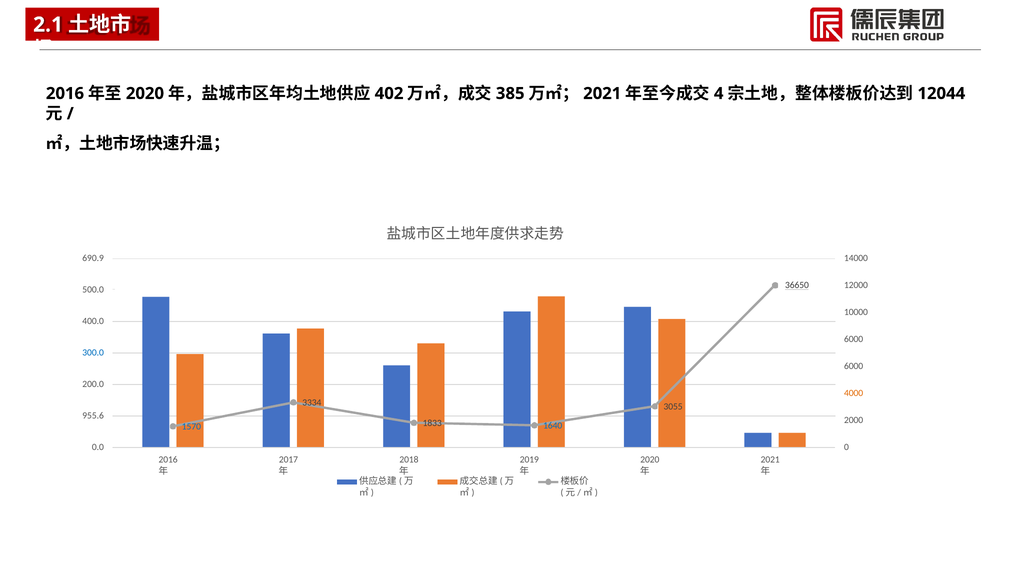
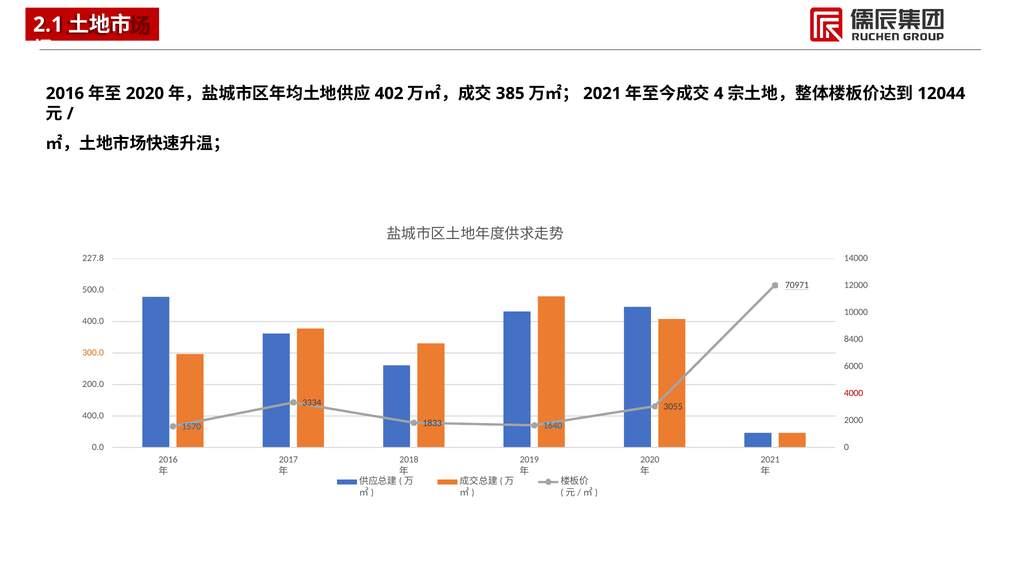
690.9: 690.9 -> 227.8
36650: 36650 -> 70971
6000 at (854, 339): 6000 -> 8400
300.0 colour: blue -> orange
4000 colour: orange -> red
955.6 at (93, 416): 955.6 -> 400.0
